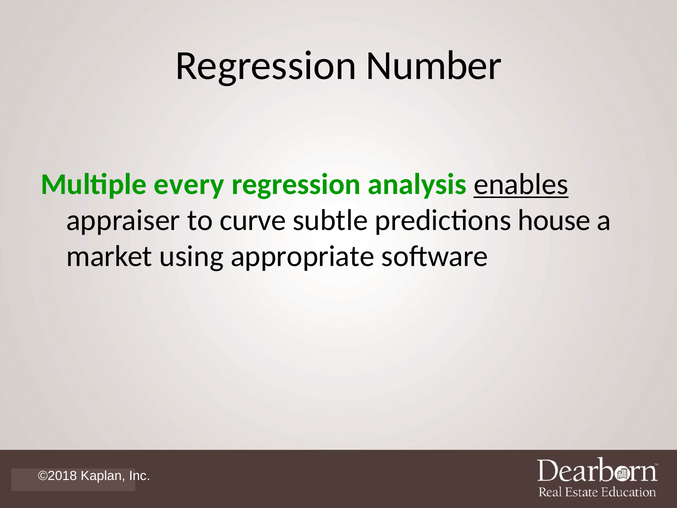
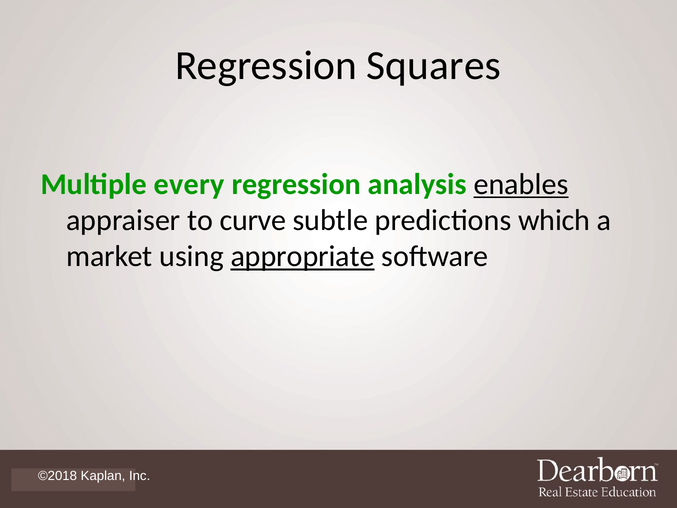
Number: Number -> Squares
house: house -> which
appropriate underline: none -> present
